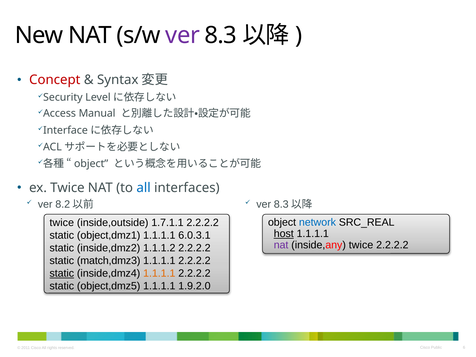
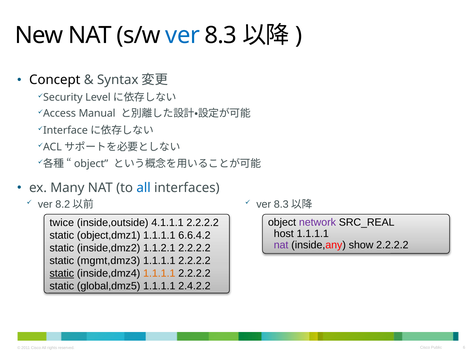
ver at (183, 35) colour: purple -> blue
Concept colour: red -> black
ex Twice: Twice -> Many
network colour: blue -> purple
1.7.1.1: 1.7.1.1 -> 4.1.1.1
host underline: present -> none
6.0.3.1: 6.0.3.1 -> 6.6.4.2
inside,any twice: twice -> show
1.1.1.2: 1.1.1.2 -> 1.1.2.1
match,dmz3: match,dmz3 -> mgmt,dmz3
object,dmz5: object,dmz5 -> global,dmz5
1.9.2.0: 1.9.2.0 -> 2.4.2.2
